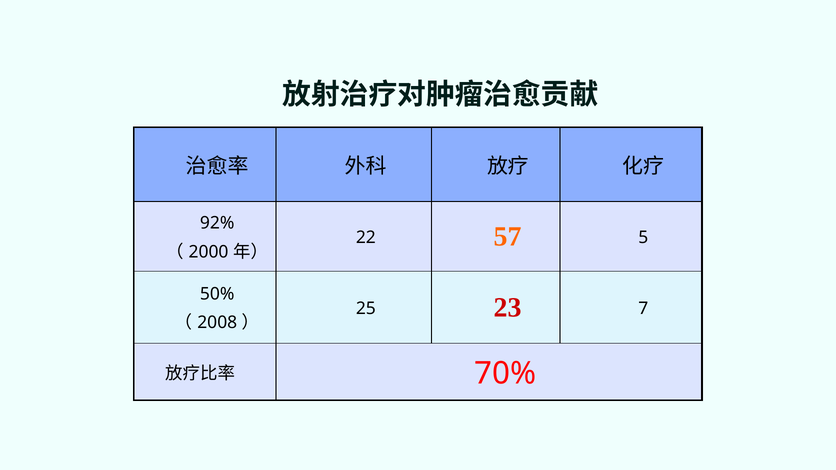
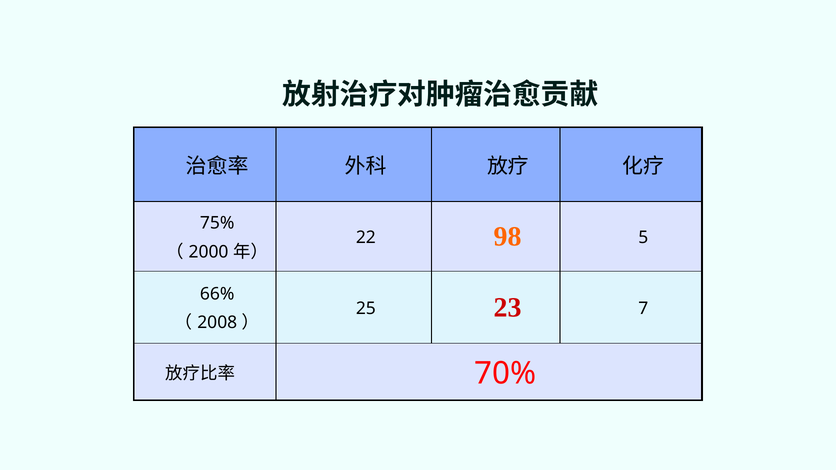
92%: 92% -> 75%
57: 57 -> 98
50%: 50% -> 66%
